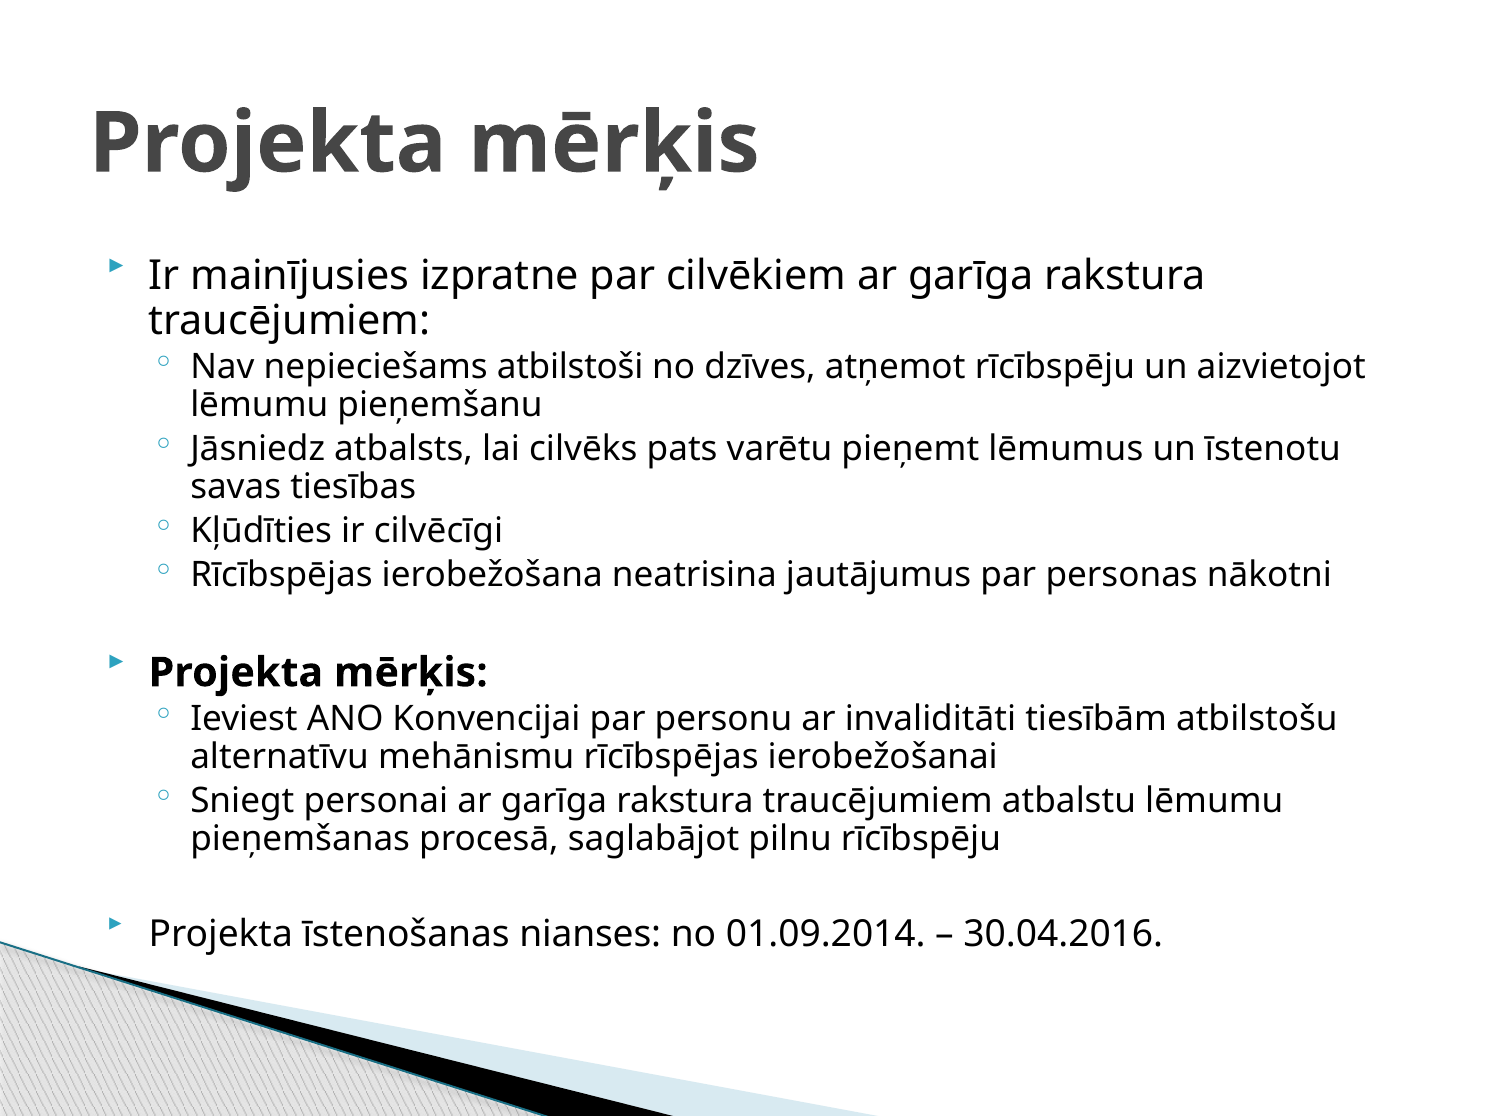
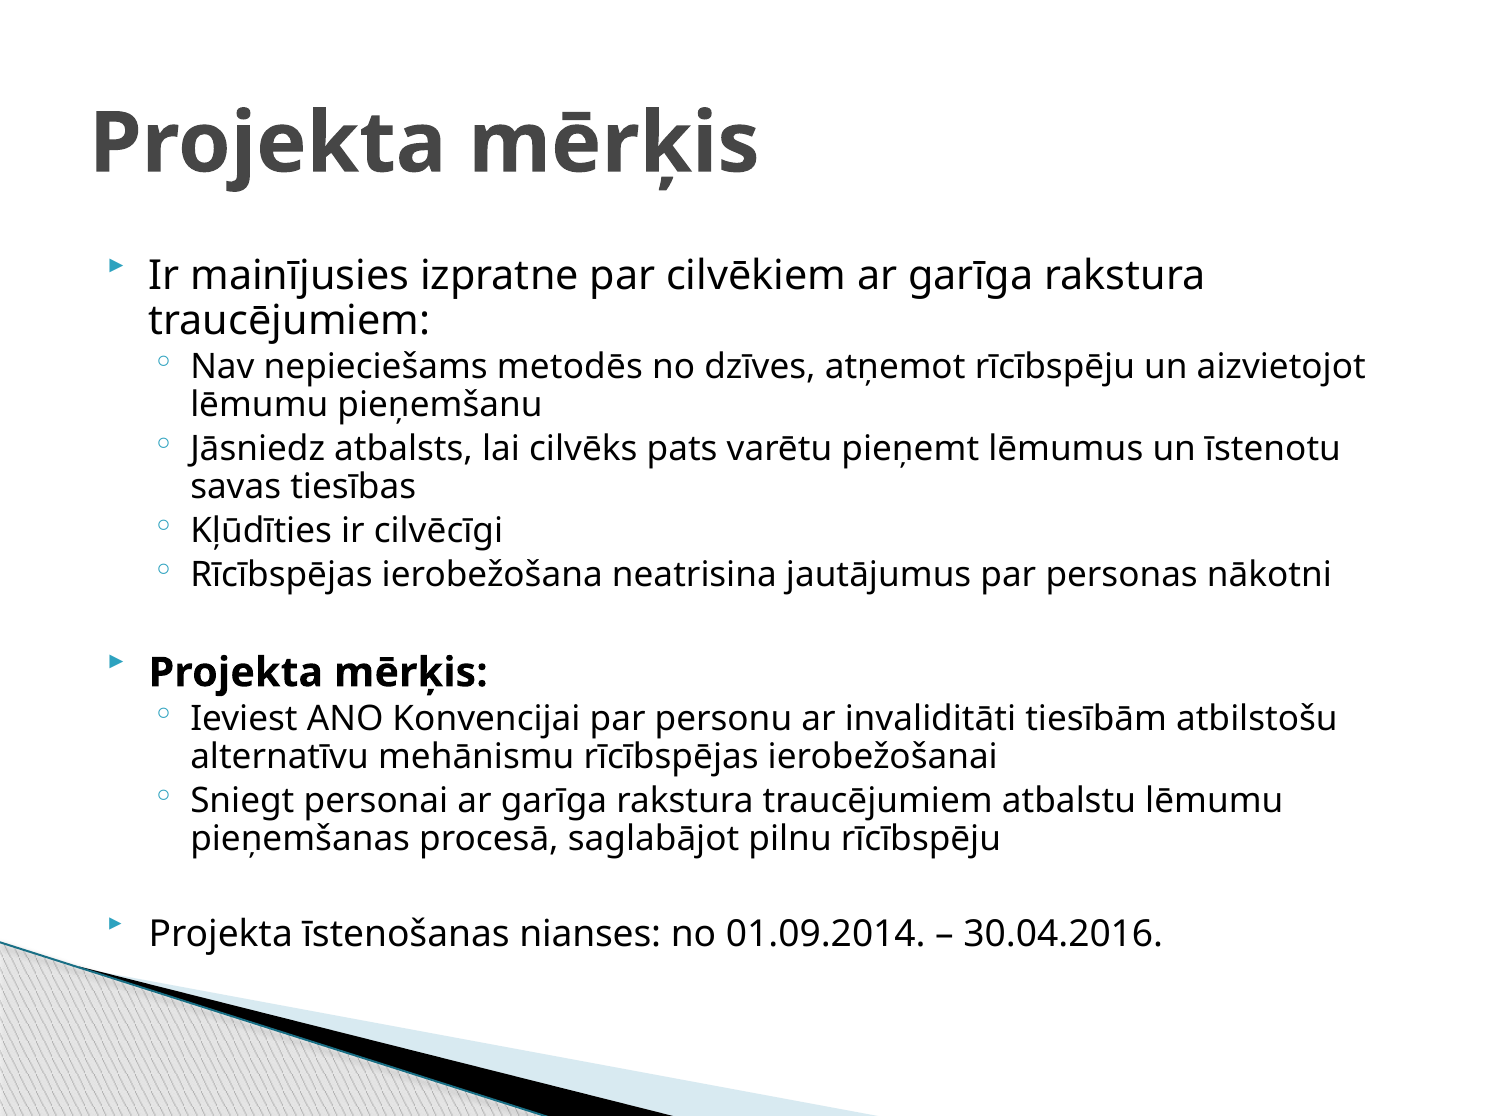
atbilstoši: atbilstoši -> metodēs
